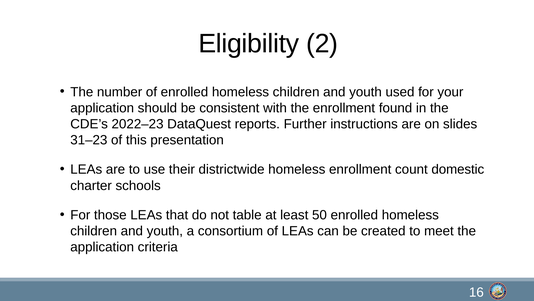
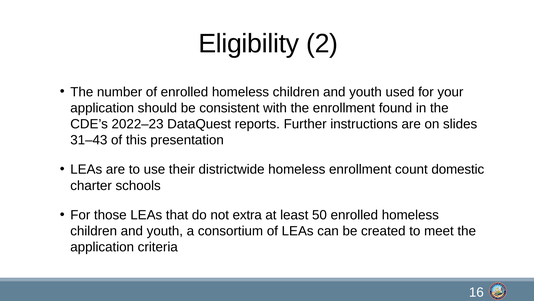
31–23: 31–23 -> 31–43
table: table -> extra
